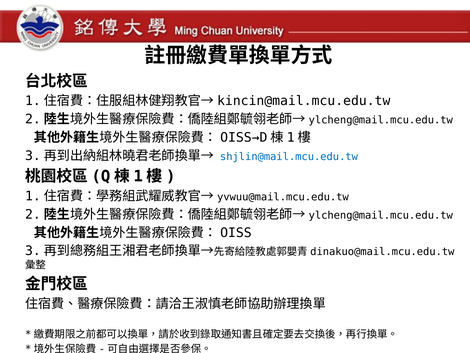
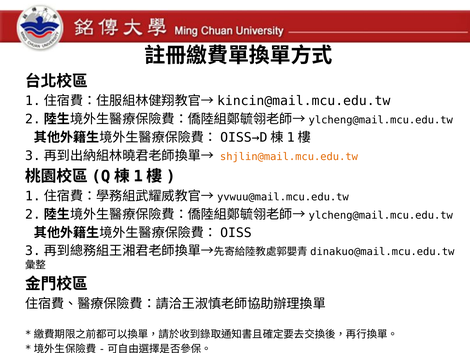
shjlin@mail.mcu.edu.tw colour: blue -> orange
